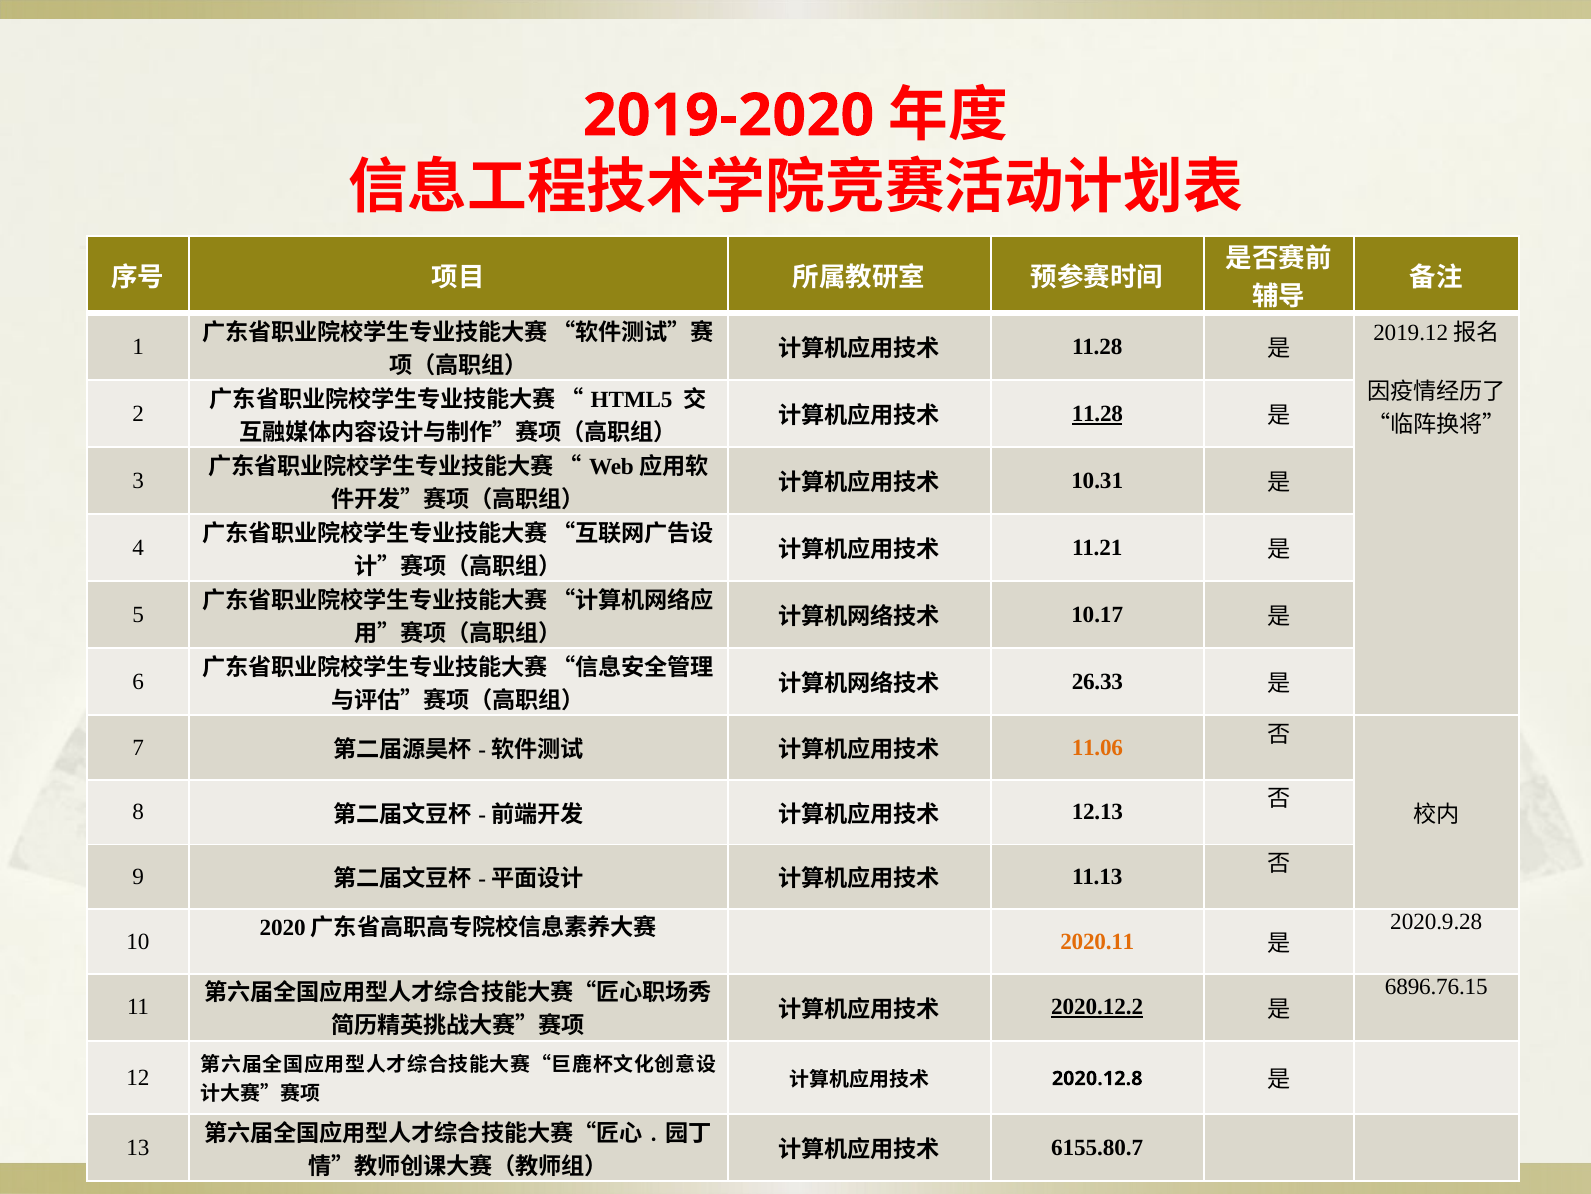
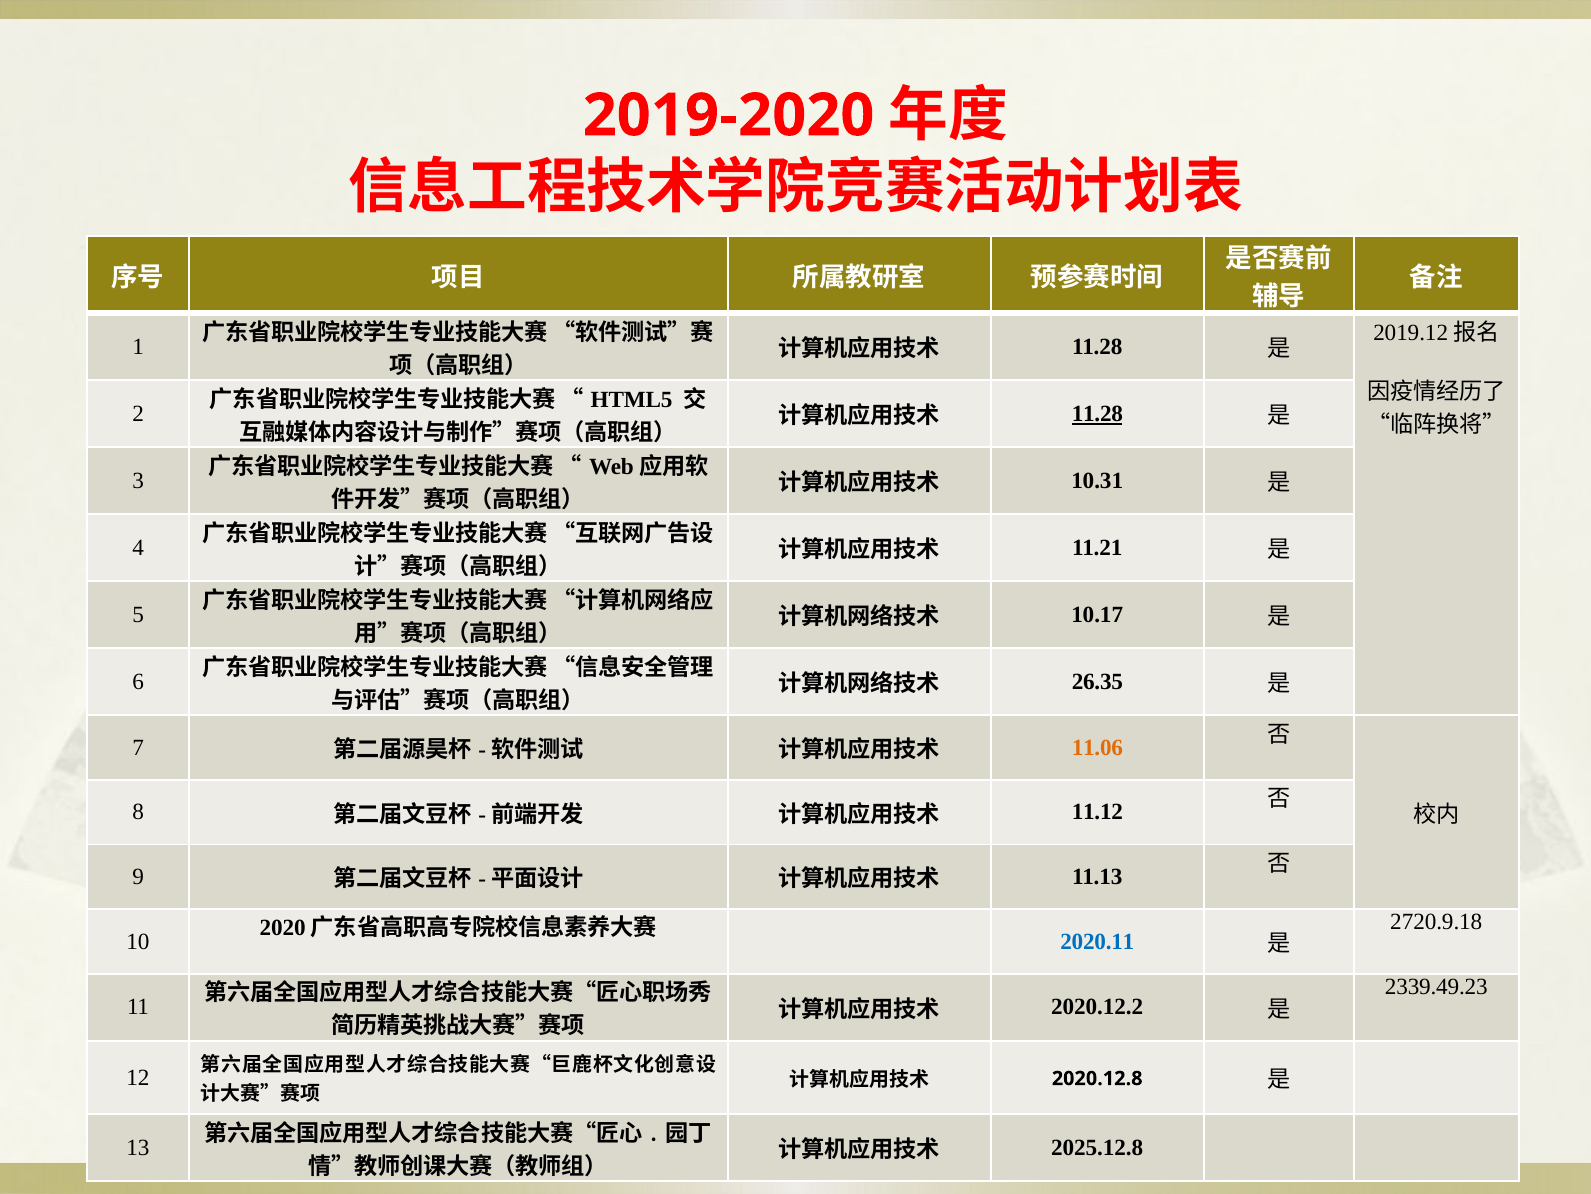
26.33: 26.33 -> 26.35
12.13: 12.13 -> 11.12
2020.9.28: 2020.9.28 -> 2720.9.18
2020.11 colour: orange -> blue
6896.76.15: 6896.76.15 -> 2339.49.23
2020.12.2 underline: present -> none
6155.80.7: 6155.80.7 -> 2025.12.8
